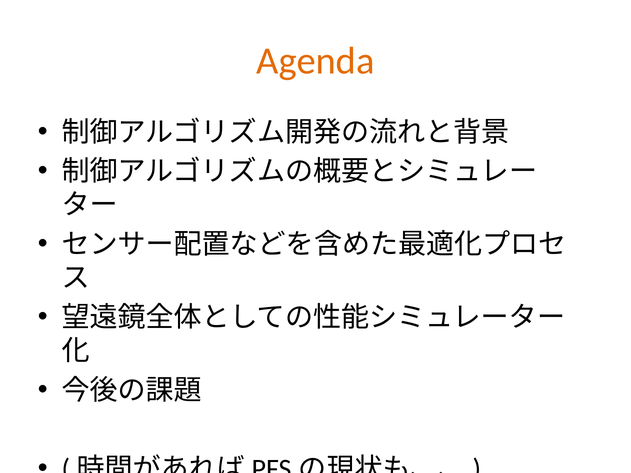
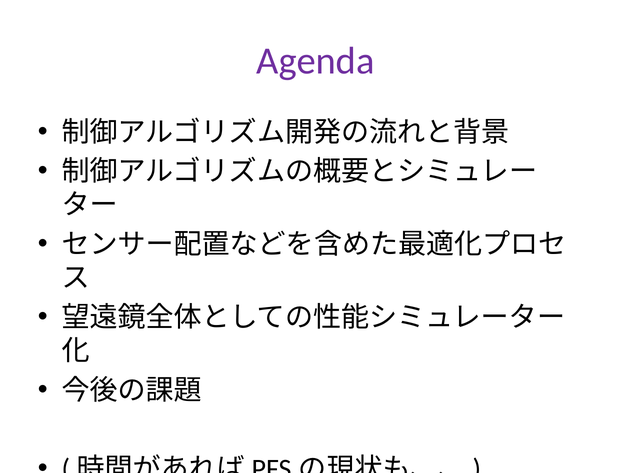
Agenda colour: orange -> purple
